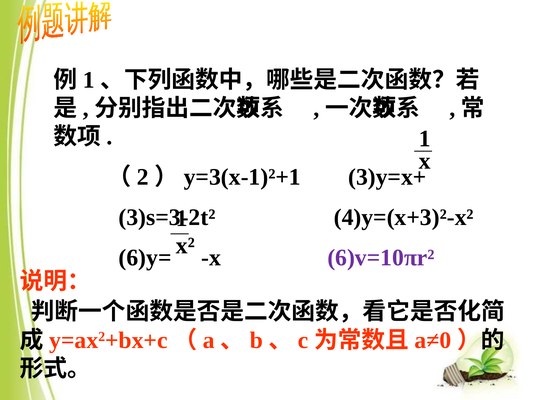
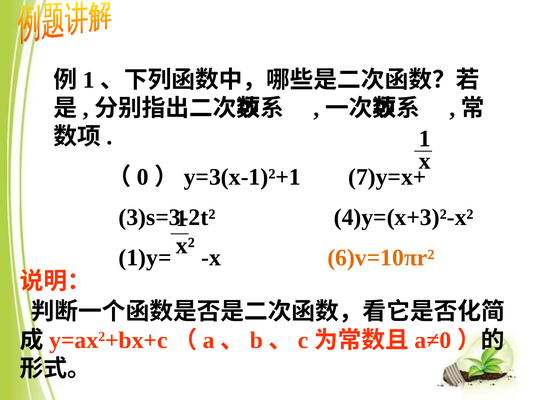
2: 2 -> 0
3)y=x+: 3)y=x+ -> 7)y=x+
6)y=: 6)y= -> 1)y=
6)v=10πr² colour: purple -> orange
